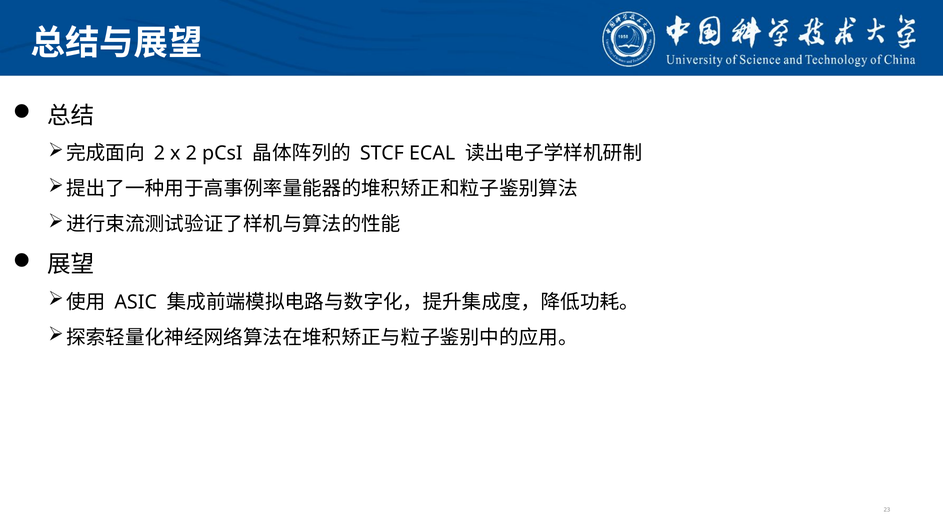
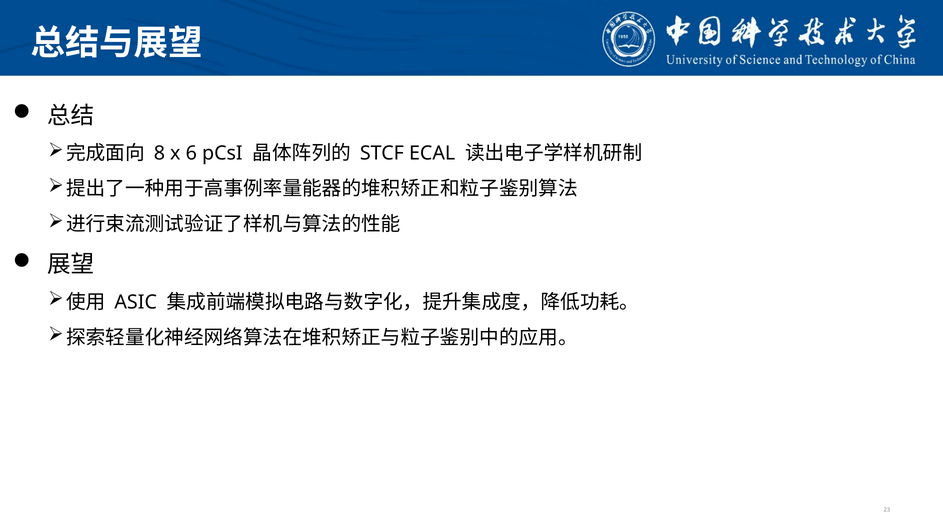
2 at (159, 153): 2 -> 8
x 2: 2 -> 6
